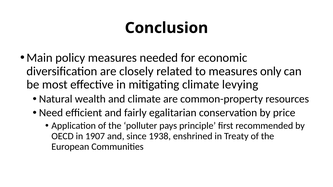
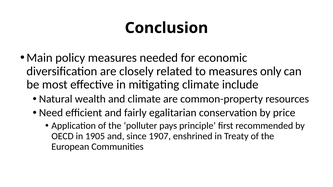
levying: levying -> include
1907: 1907 -> 1905
1938: 1938 -> 1907
